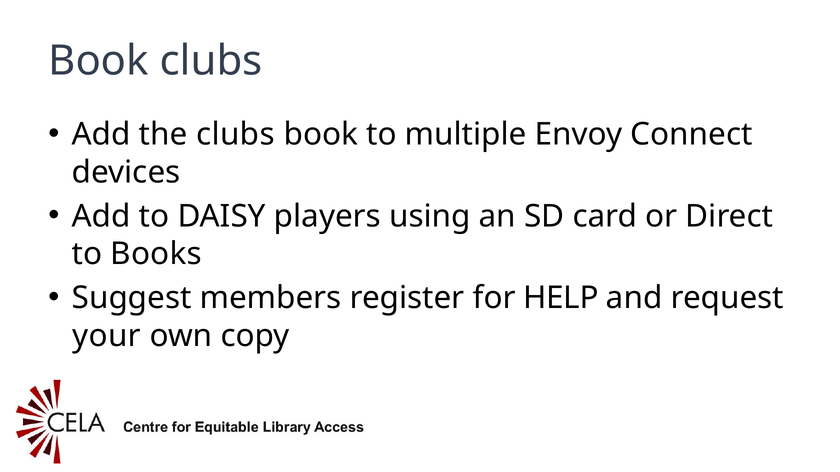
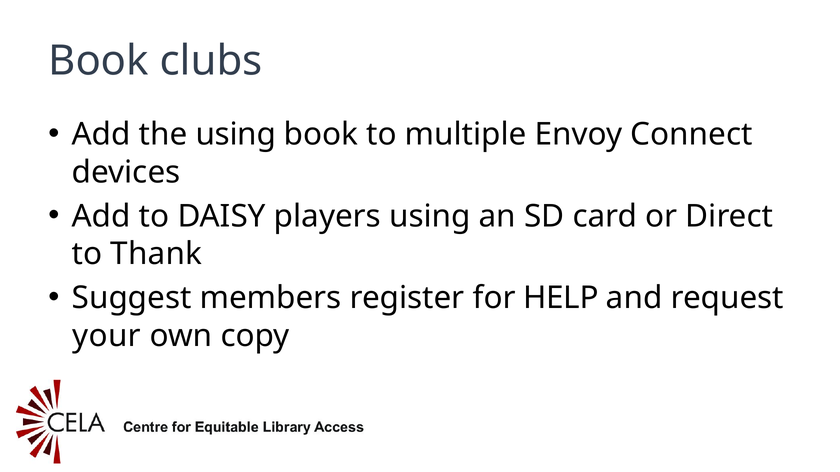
the clubs: clubs -> using
Books: Books -> Thank
